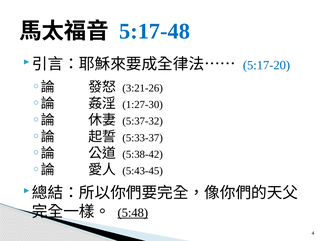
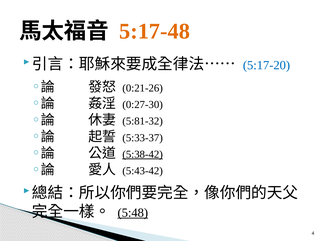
5:17-48 colour: blue -> orange
3:21-26: 3:21-26 -> 0:21-26
1:27-30: 1:27-30 -> 0:27-30
5:37-32: 5:37-32 -> 5:81-32
5:38-42 underline: none -> present
5:43-45: 5:43-45 -> 5:43-42
